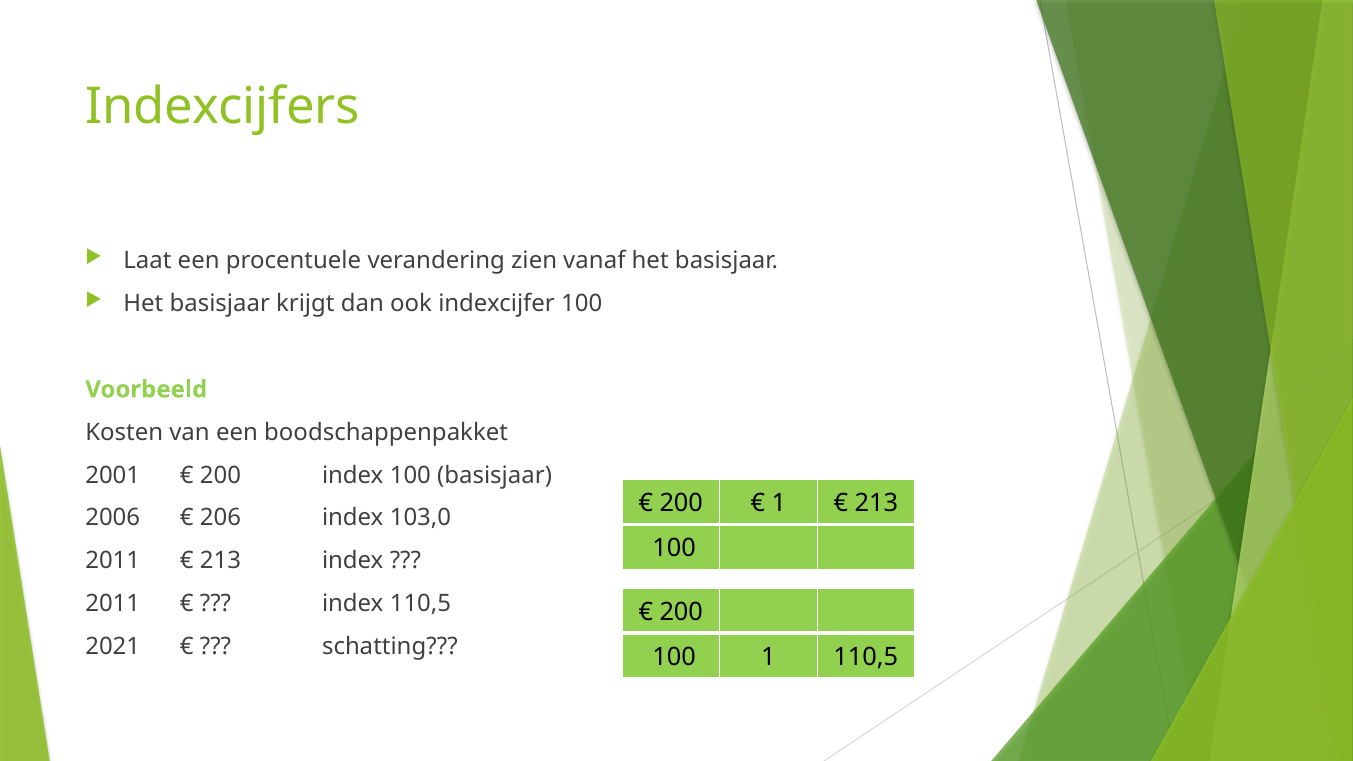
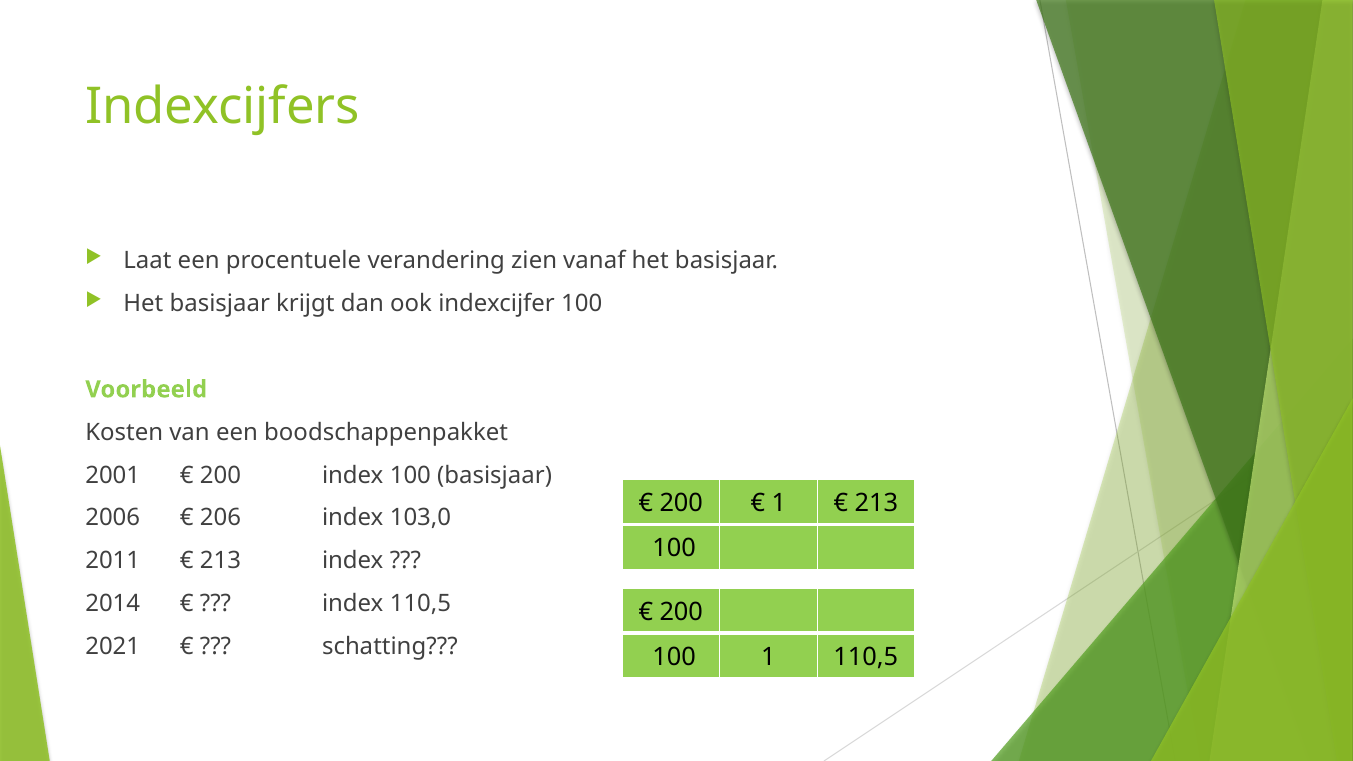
2011 at (113, 604): 2011 -> 2014
